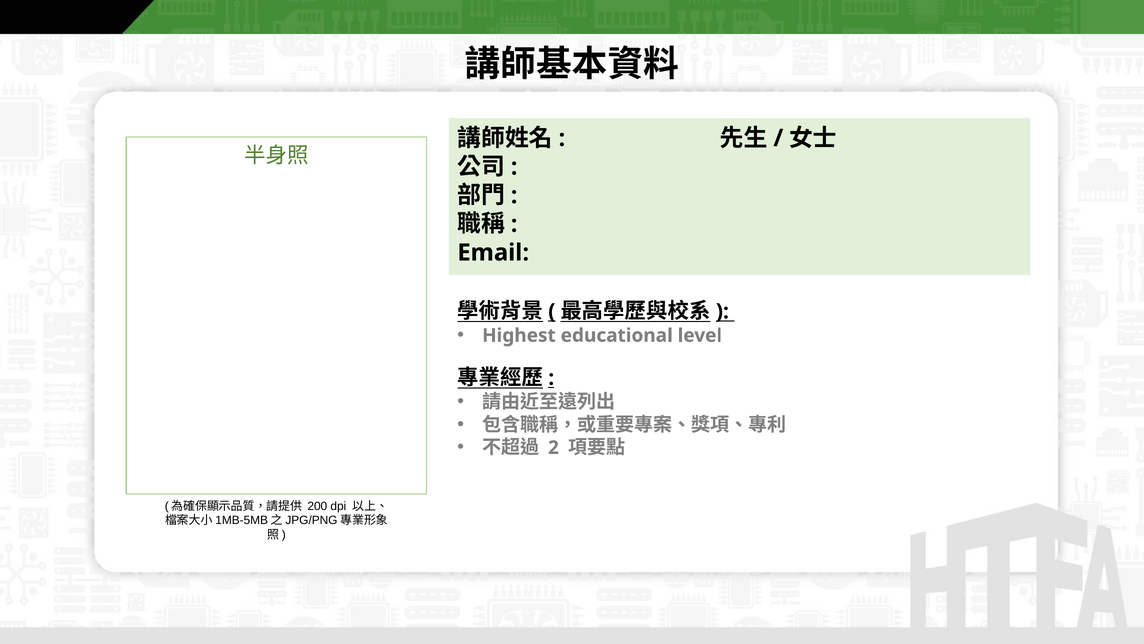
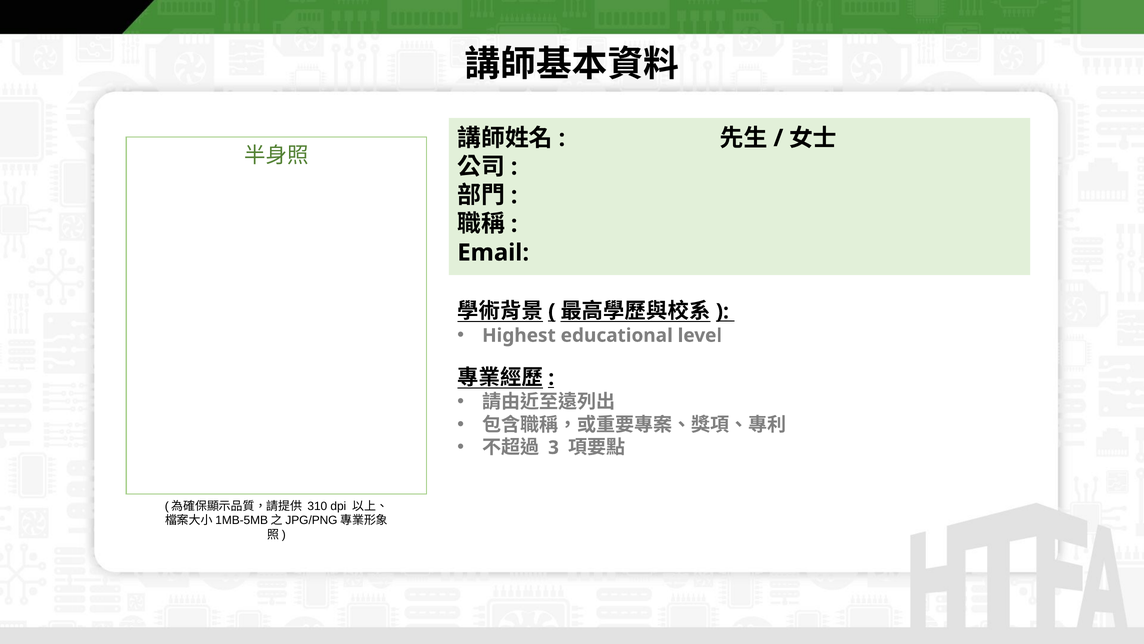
2 at (553, 447): 2 -> 3
200: 200 -> 310
